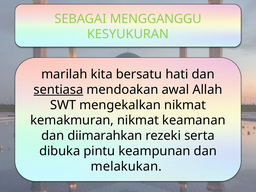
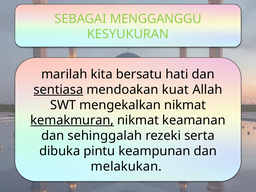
awal: awal -> kuat
kemakmuran underline: none -> present
diimarahkan: diimarahkan -> sehinggalah
